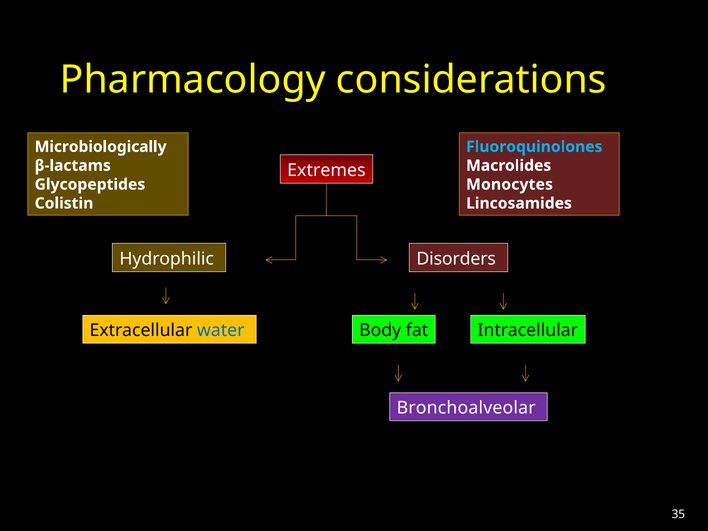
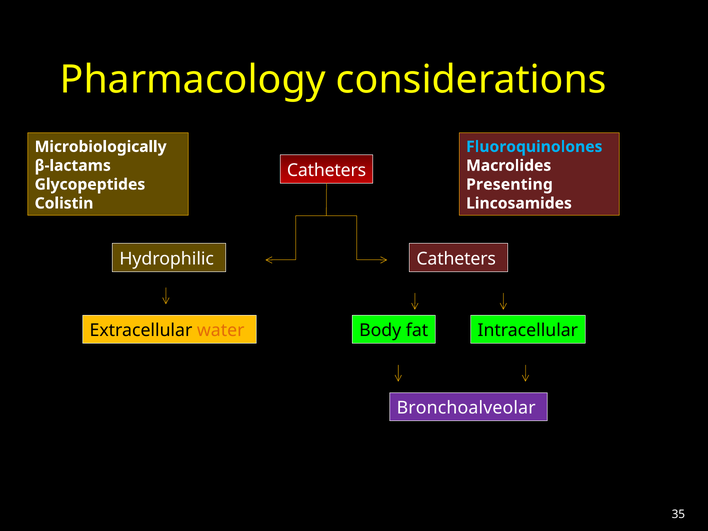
Extremes at (326, 170): Extremes -> Catheters
Monocytes: Monocytes -> Presenting
Hydrophilic Disorders: Disorders -> Catheters
water colour: blue -> orange
